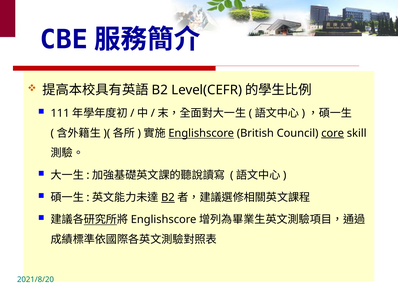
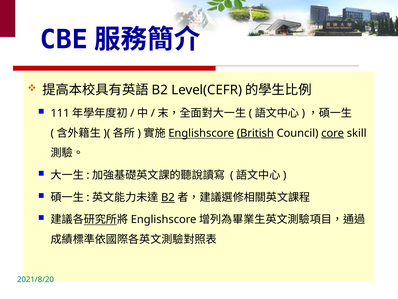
British underline: none -> present
